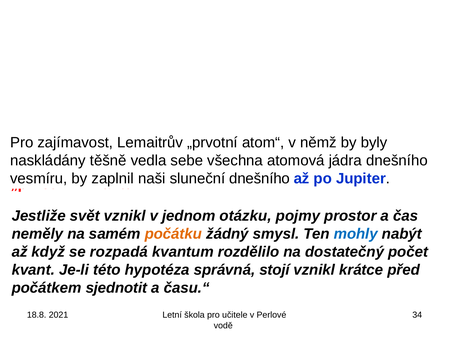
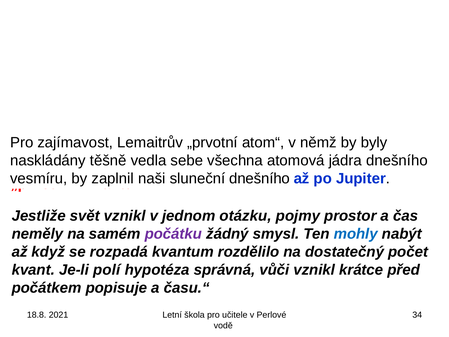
počátku colour: orange -> purple
této: této -> polí
stojí: stojí -> vůči
sjednotit: sjednotit -> popisuje
